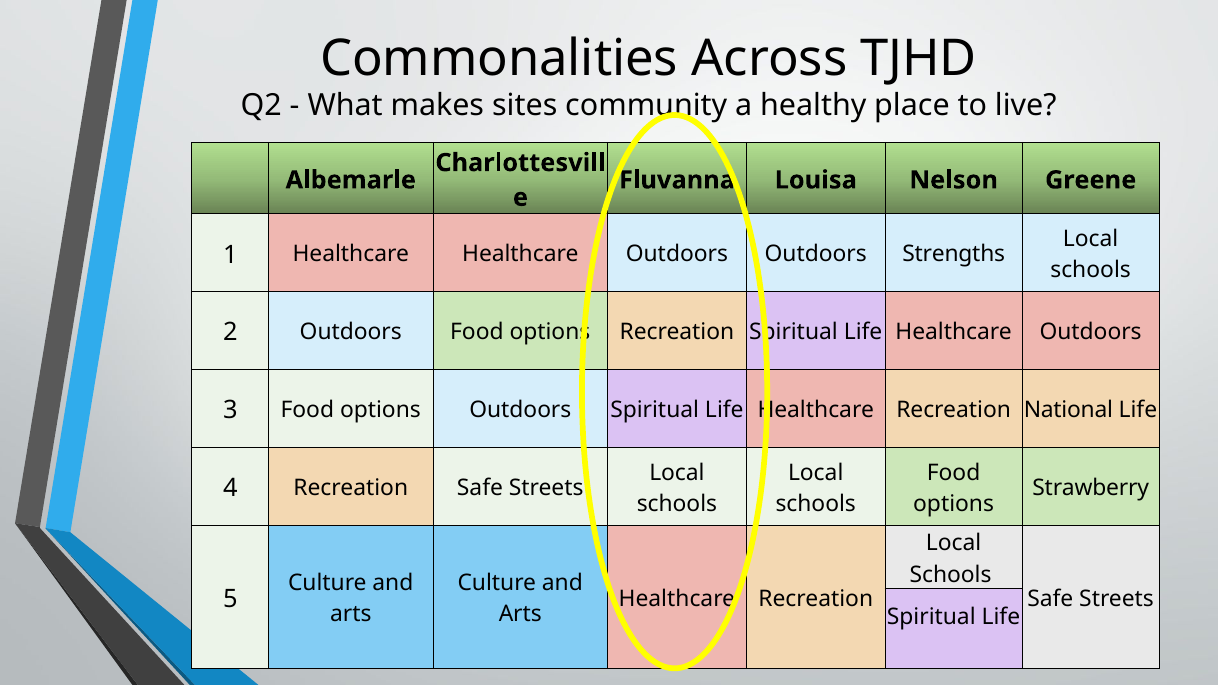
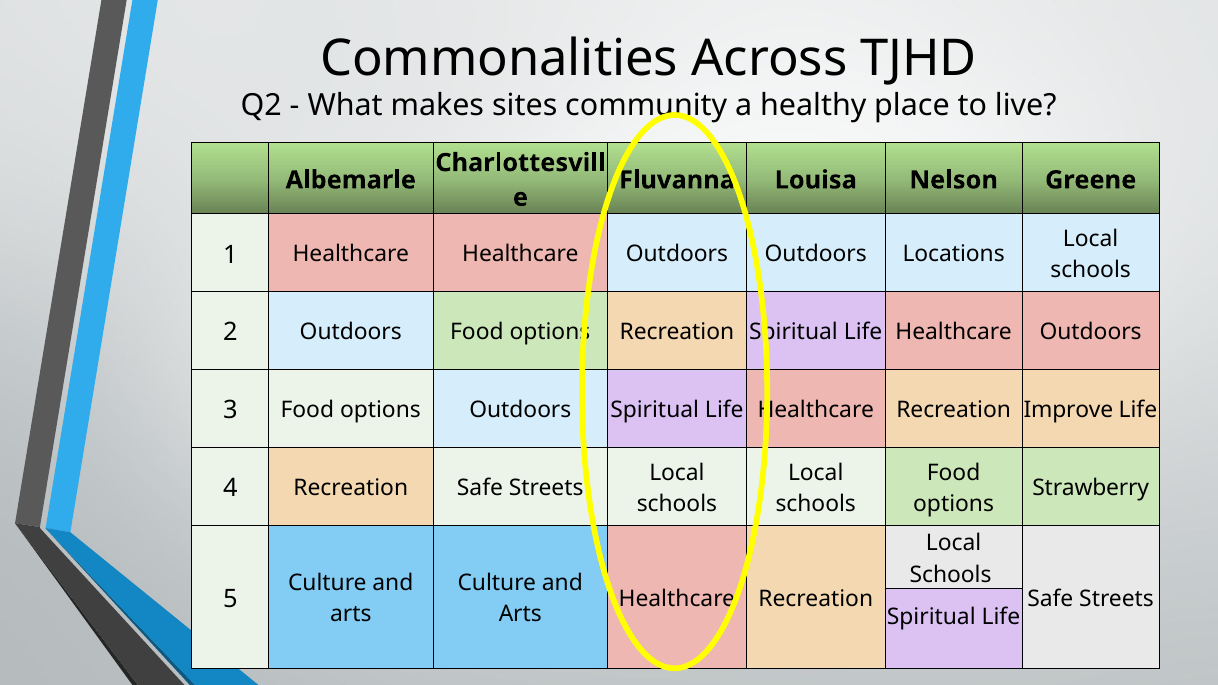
Strengths: Strengths -> Locations
National: National -> Improve
